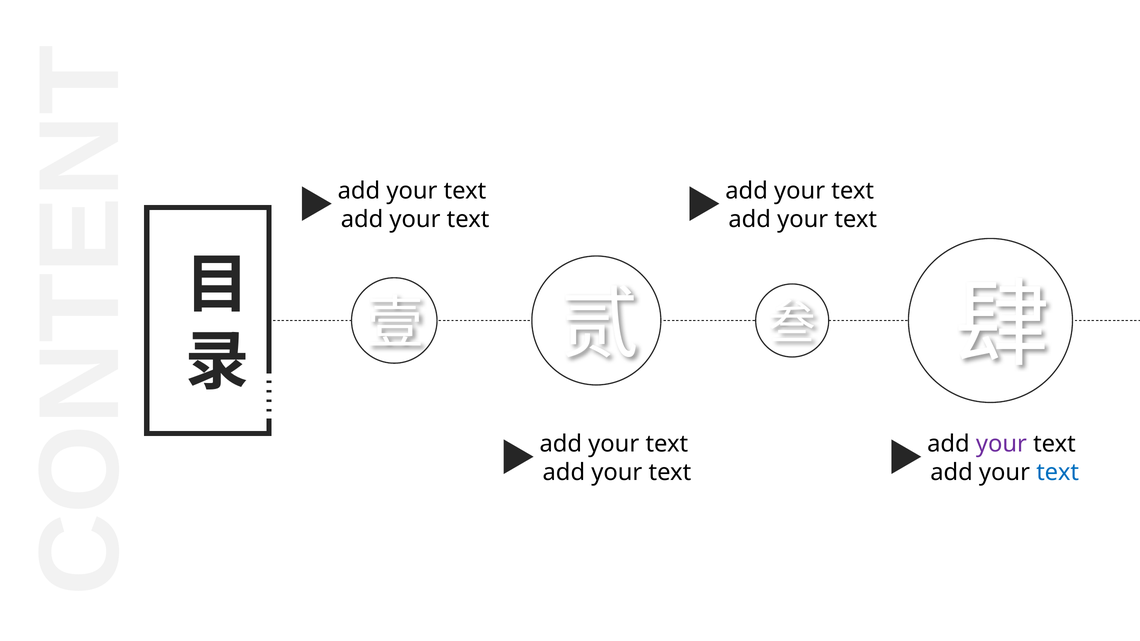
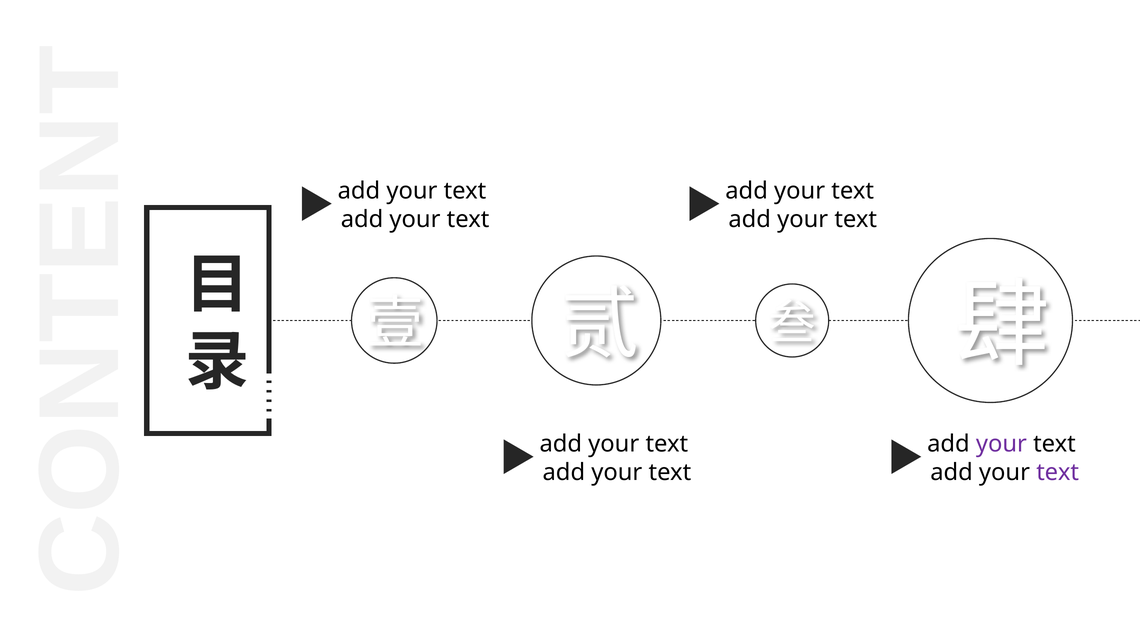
text at (1058, 472) colour: blue -> purple
